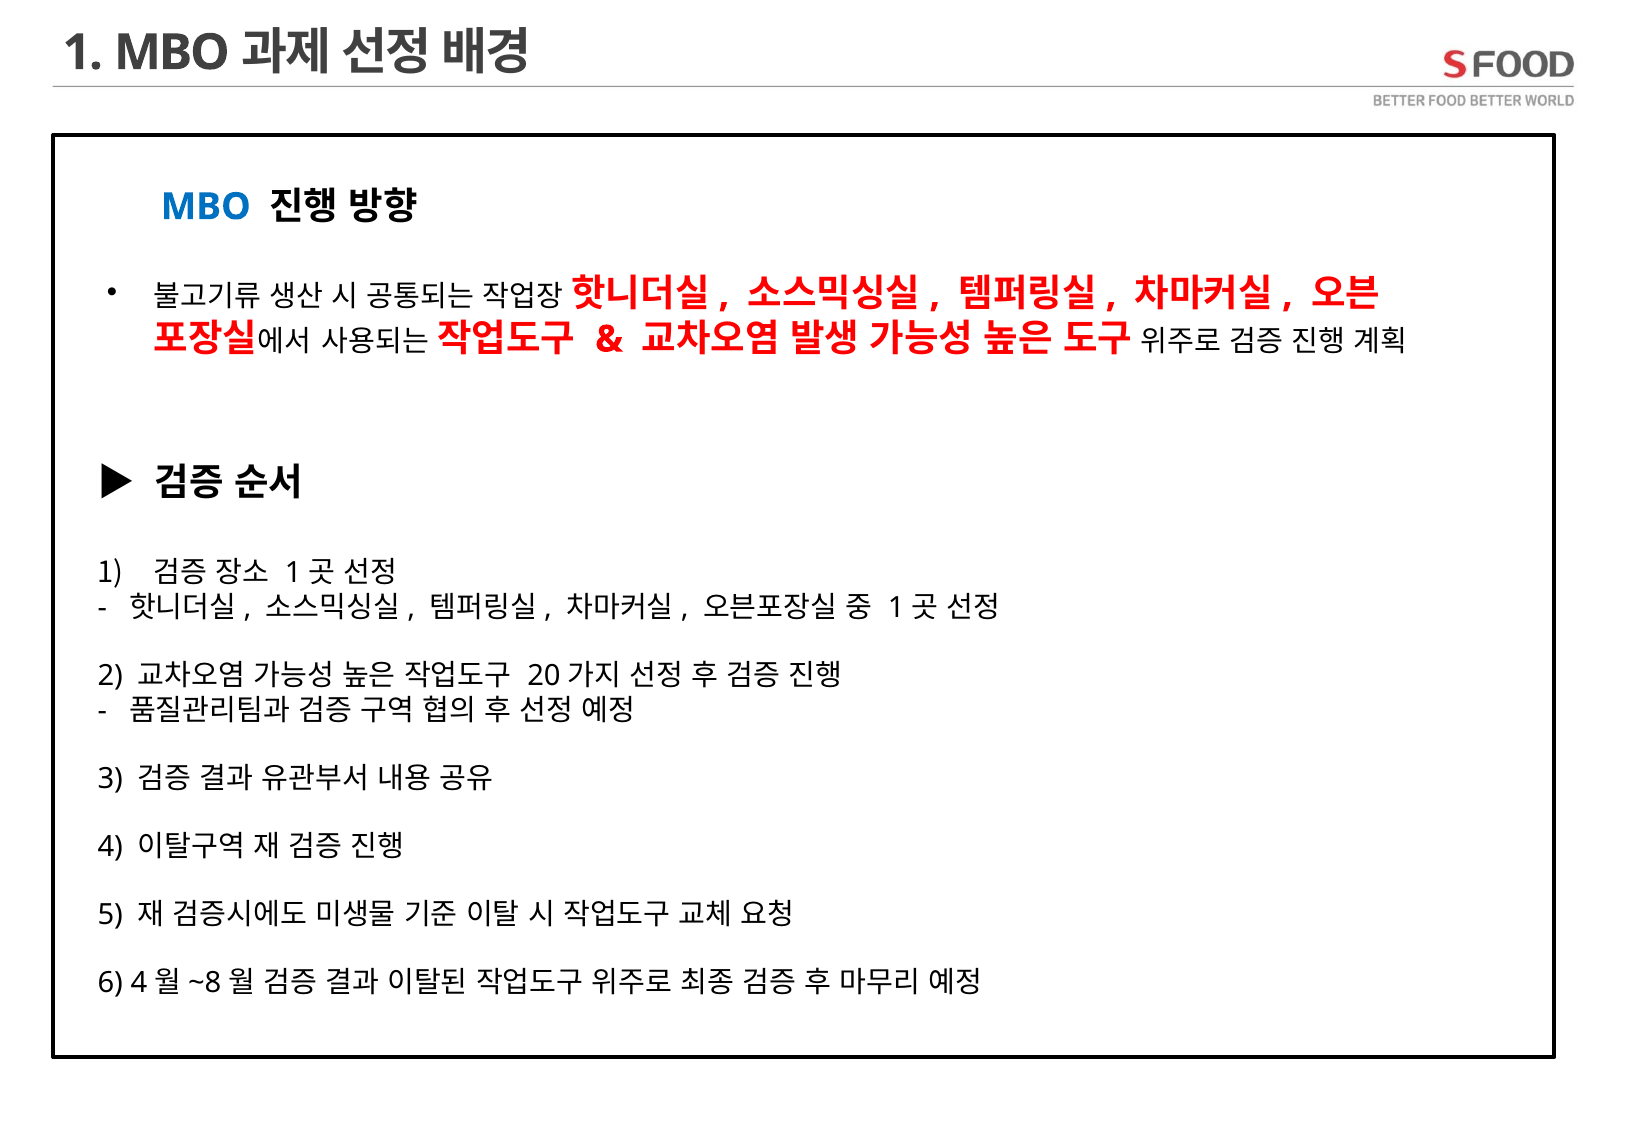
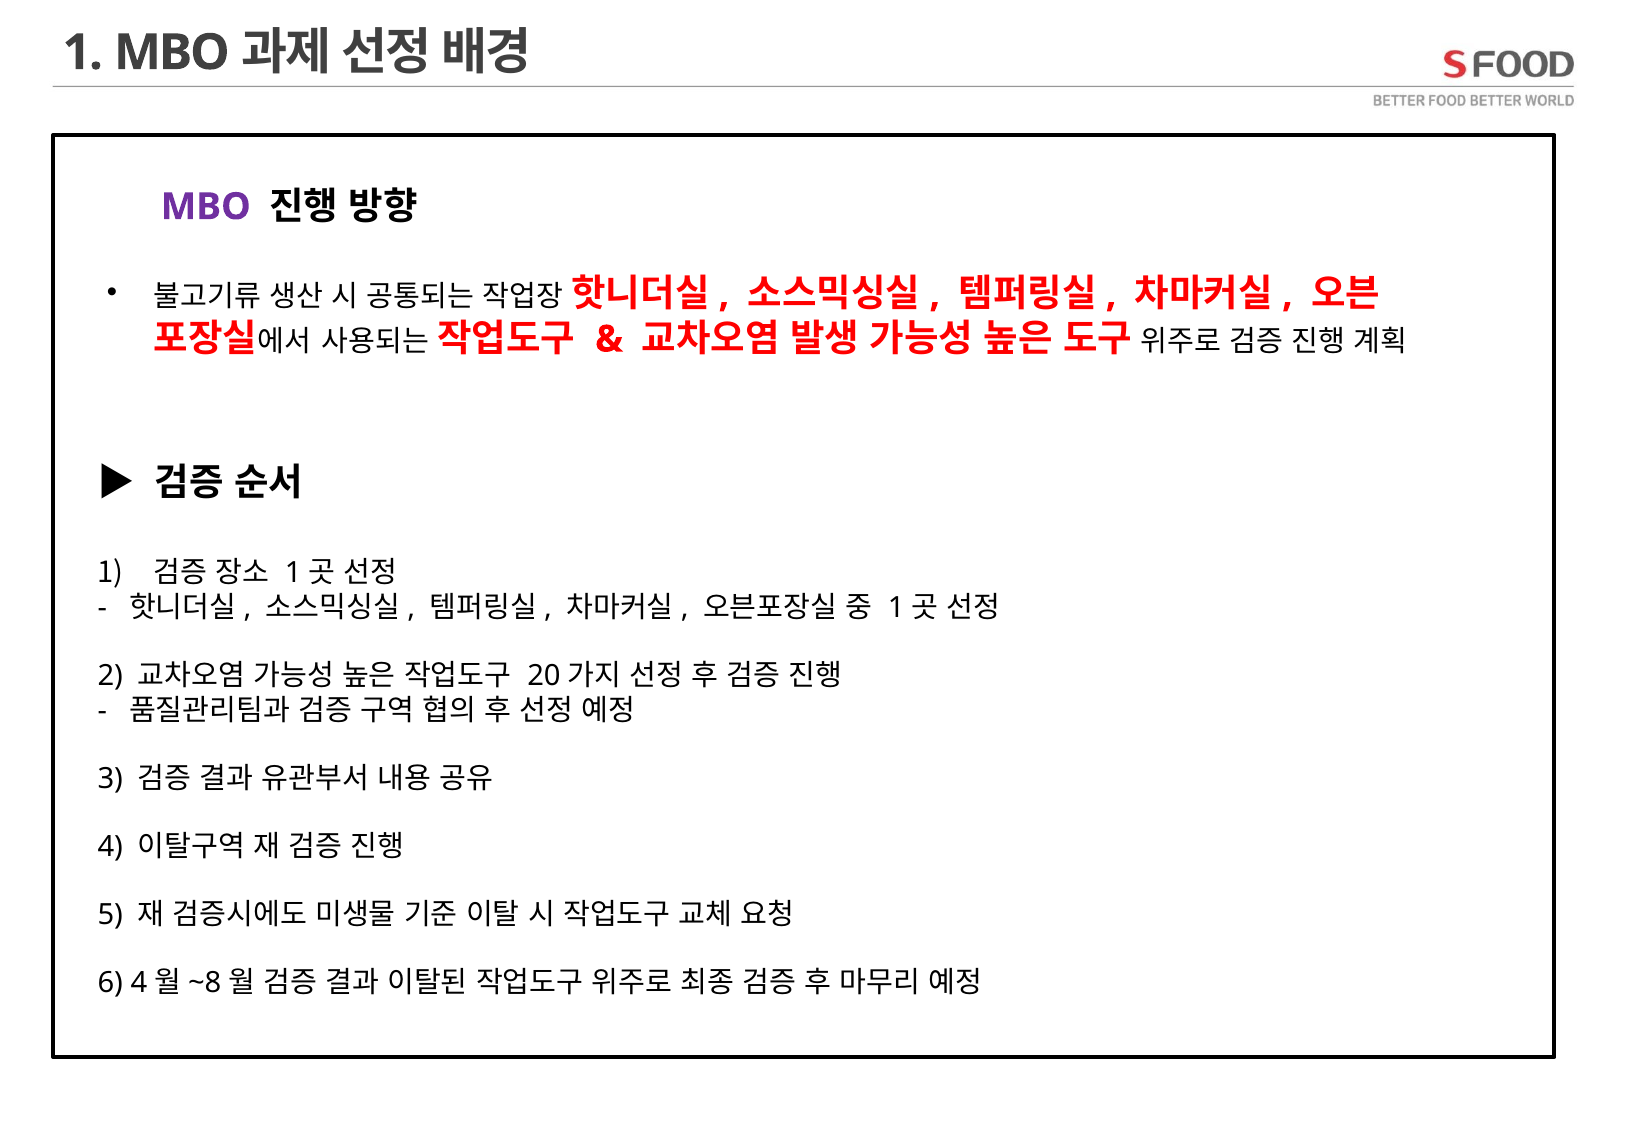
MBO at (206, 207) colour: blue -> purple
